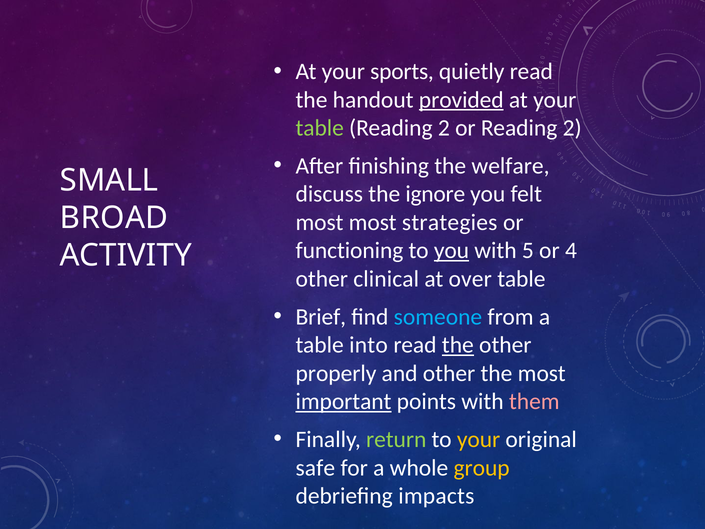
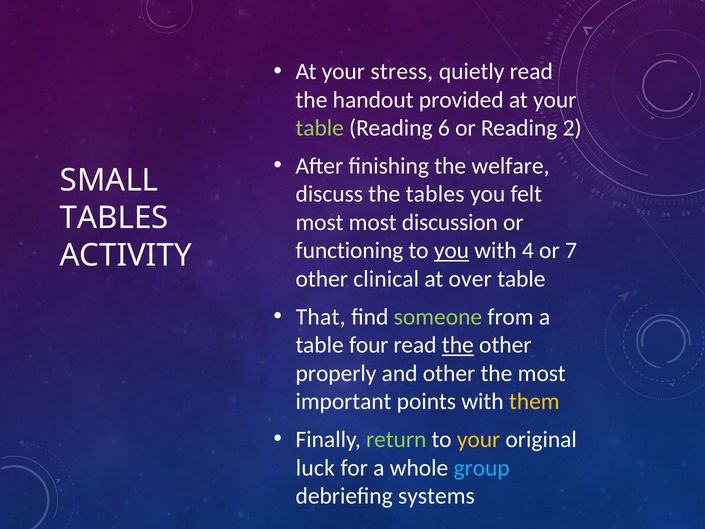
sports: sports -> stress
provided underline: present -> none
2 at (444, 128): 2 -> 6
the ignore: ignore -> tables
BROAD at (114, 218): BROAD -> TABLES
strategies: strategies -> discussion
5: 5 -> 4
4: 4 -> 7
Brief: Brief -> That
someone colour: light blue -> light green
into: into -> four
important underline: present -> none
them colour: pink -> yellow
safe: safe -> luck
group colour: yellow -> light blue
impacts: impacts -> systems
